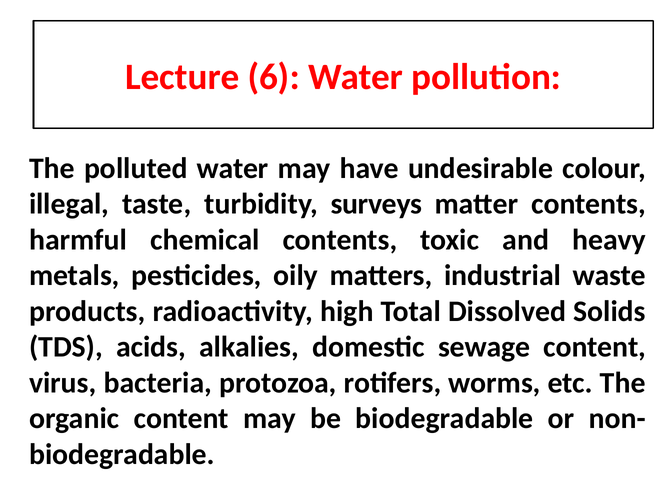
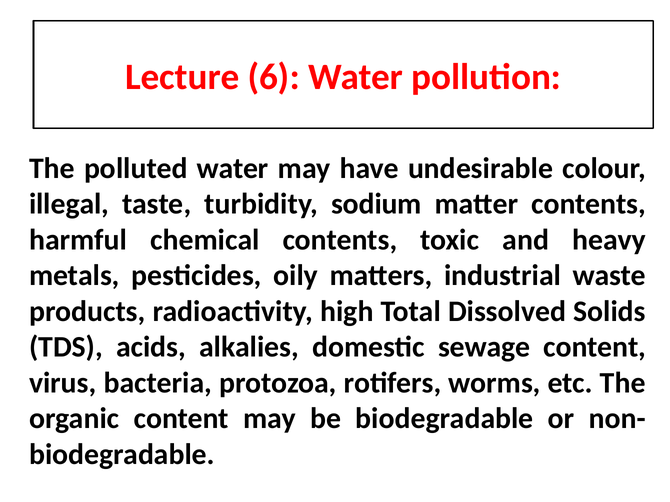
surveys: surveys -> sodium
